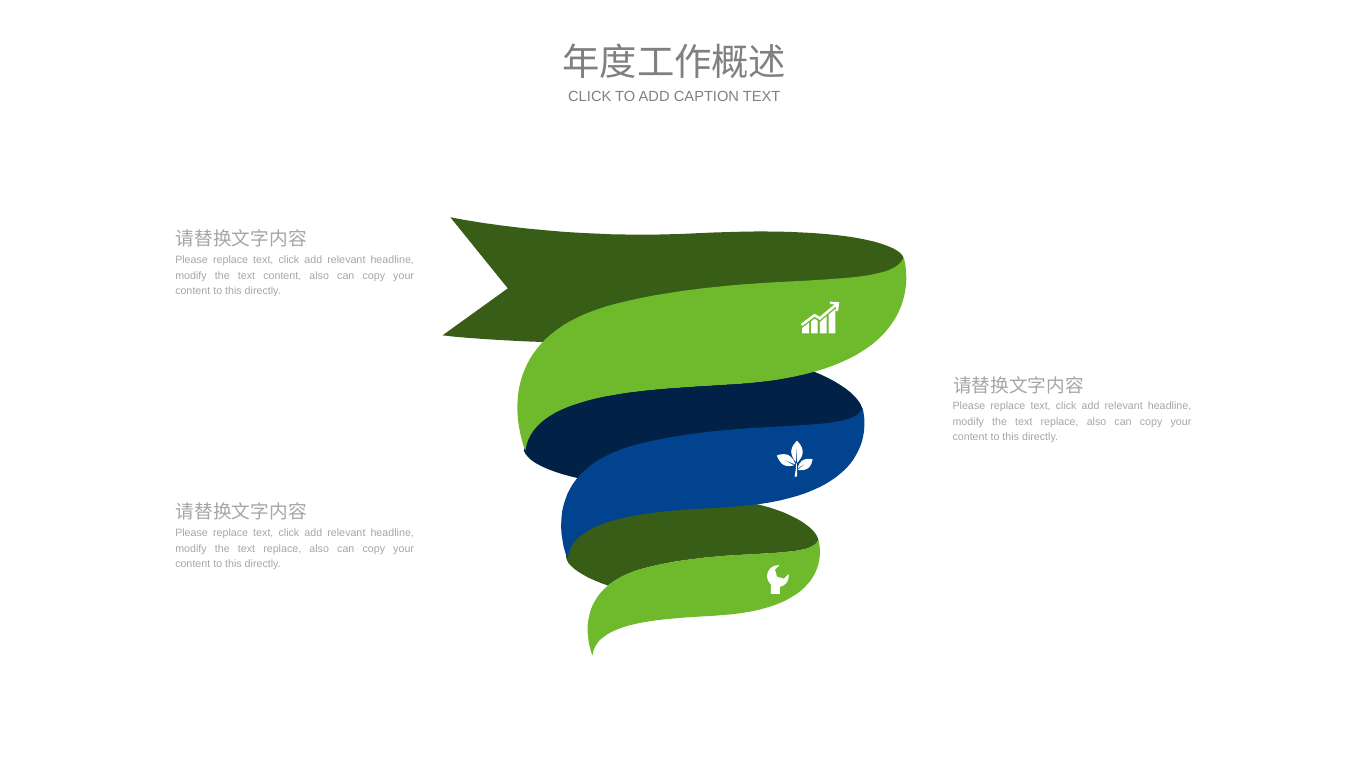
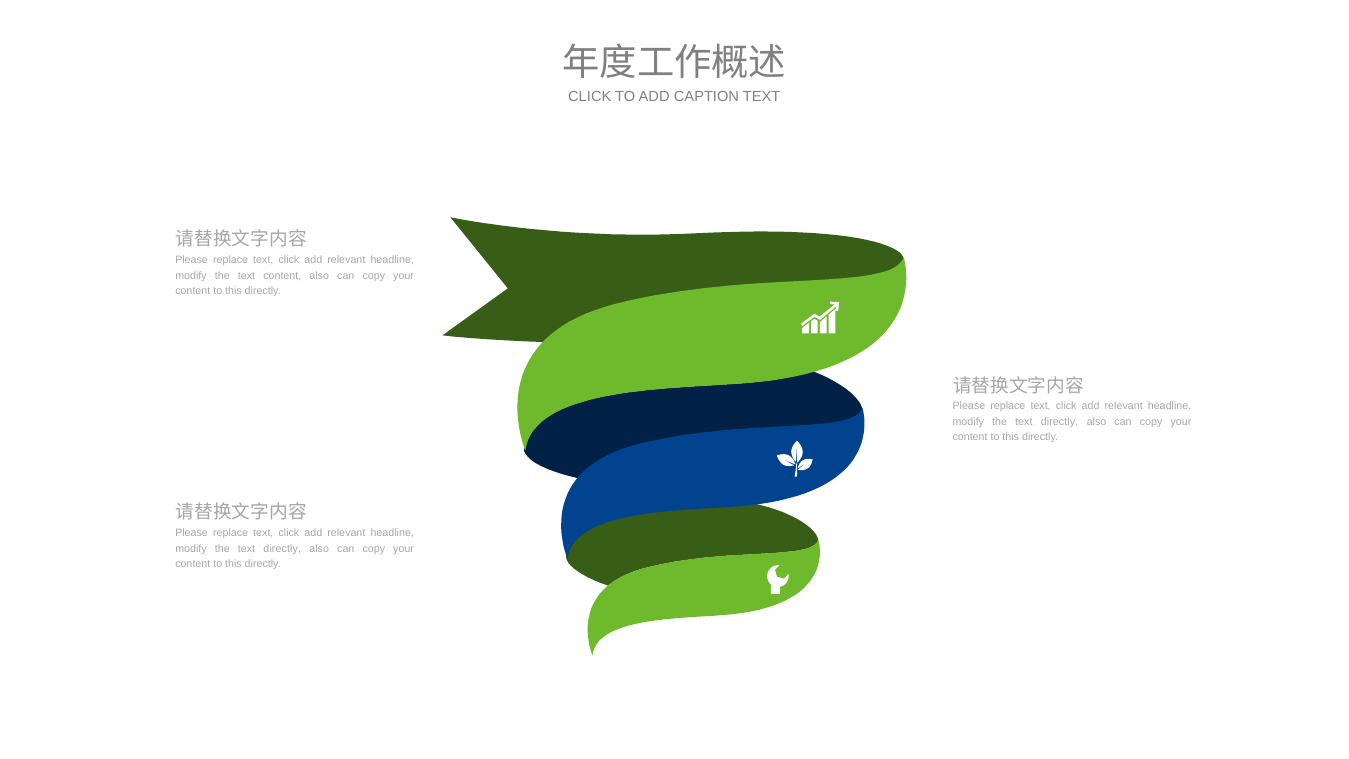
replace at (1060, 422): replace -> directly
replace at (282, 549): replace -> directly
